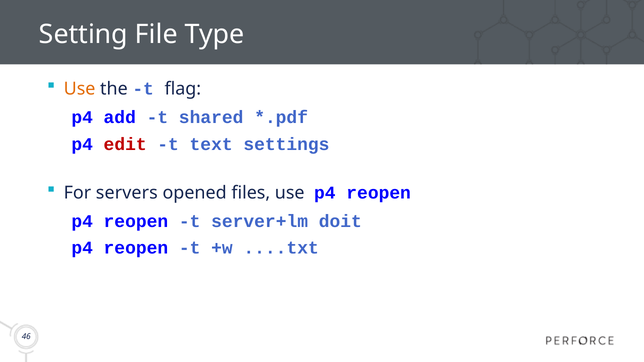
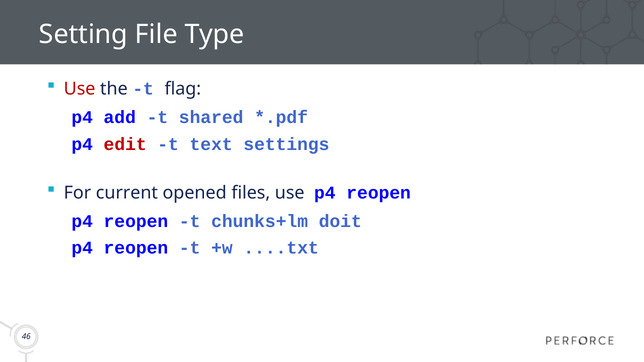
Use at (80, 89) colour: orange -> red
servers: servers -> current
server+lm: server+lm -> chunks+lm
